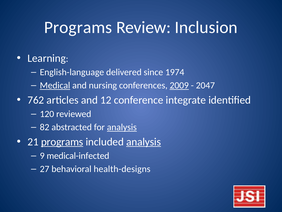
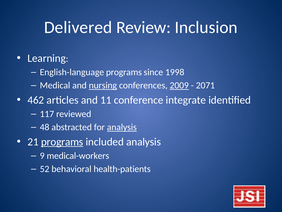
Programs at (78, 27): Programs -> Delivered
English-language delivered: delivered -> programs
1974: 1974 -> 1998
Medical underline: present -> none
nursing underline: none -> present
2047: 2047 -> 2071
762: 762 -> 462
12: 12 -> 11
120: 120 -> 117
82: 82 -> 48
analysis at (144, 141) underline: present -> none
medical-infected: medical-infected -> medical-workers
27: 27 -> 52
health-designs: health-designs -> health-patients
